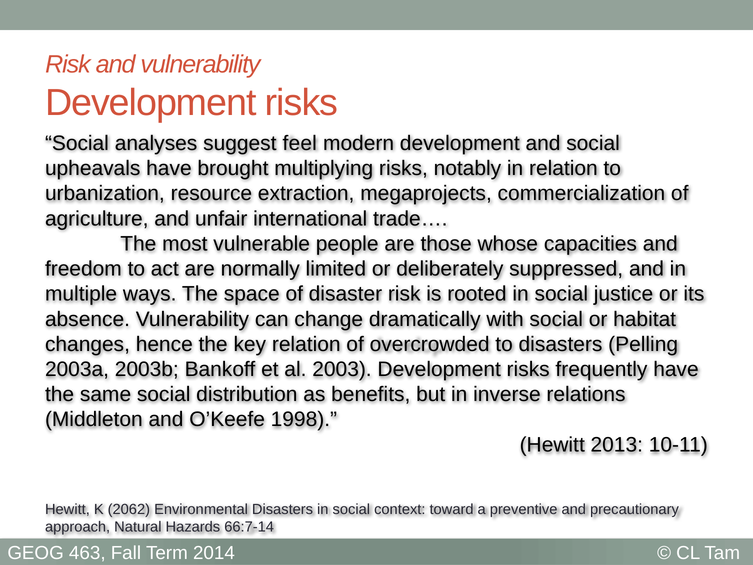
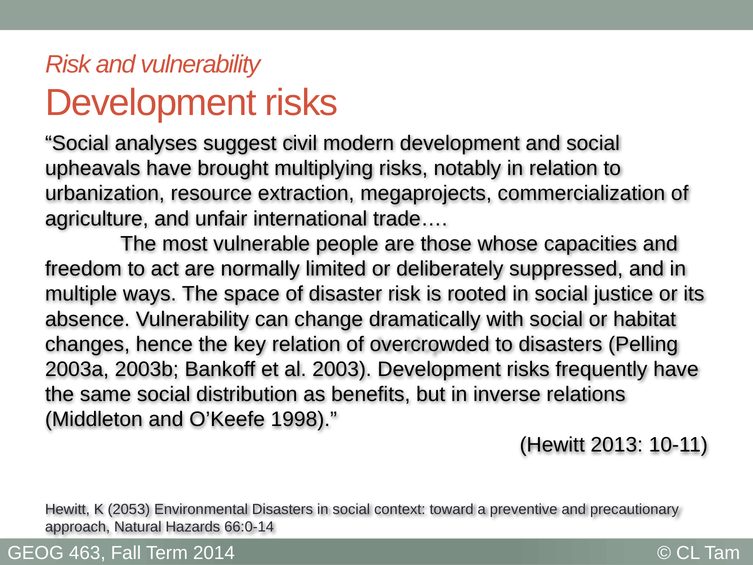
feel: feel -> civil
2062: 2062 -> 2053
66:7-14: 66:7-14 -> 66:0-14
